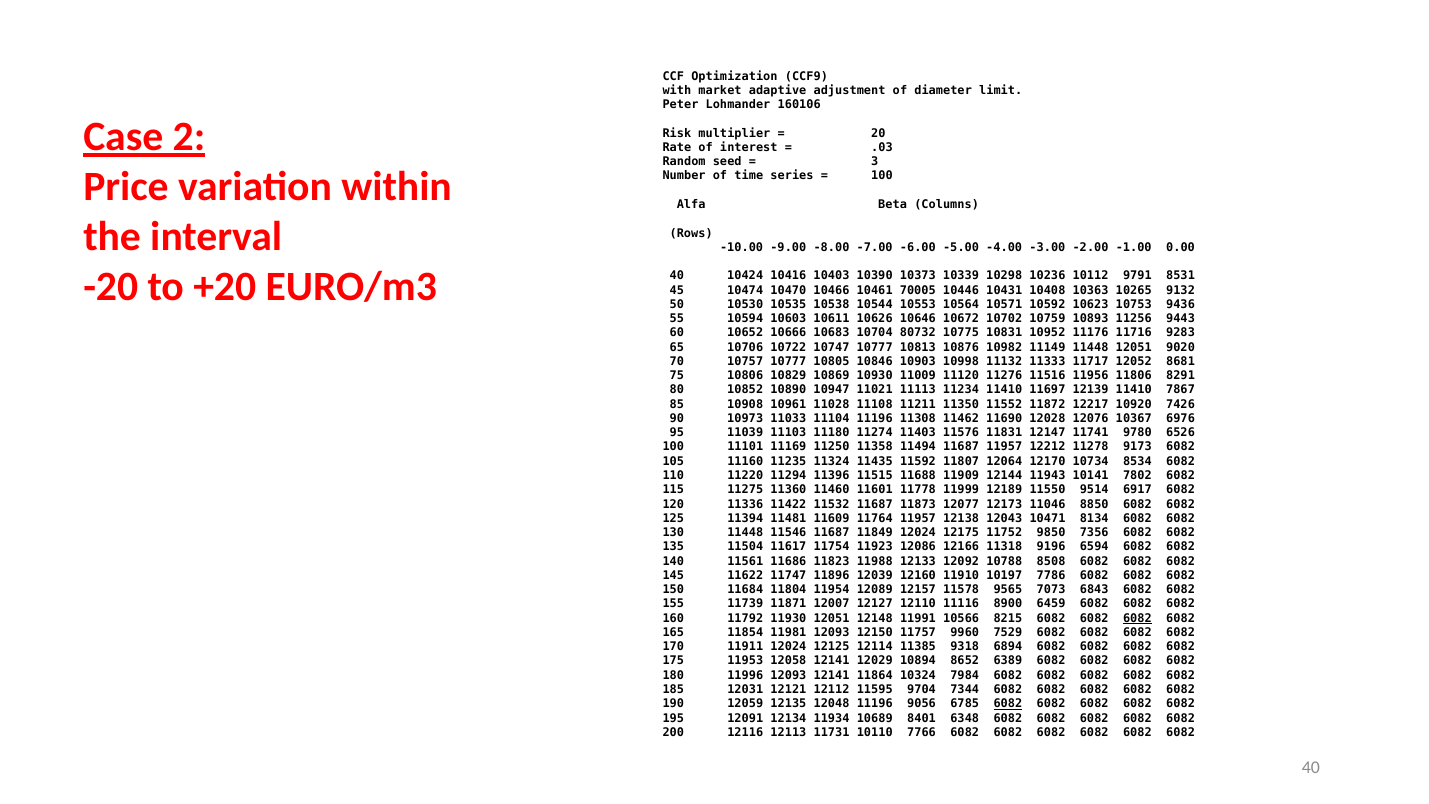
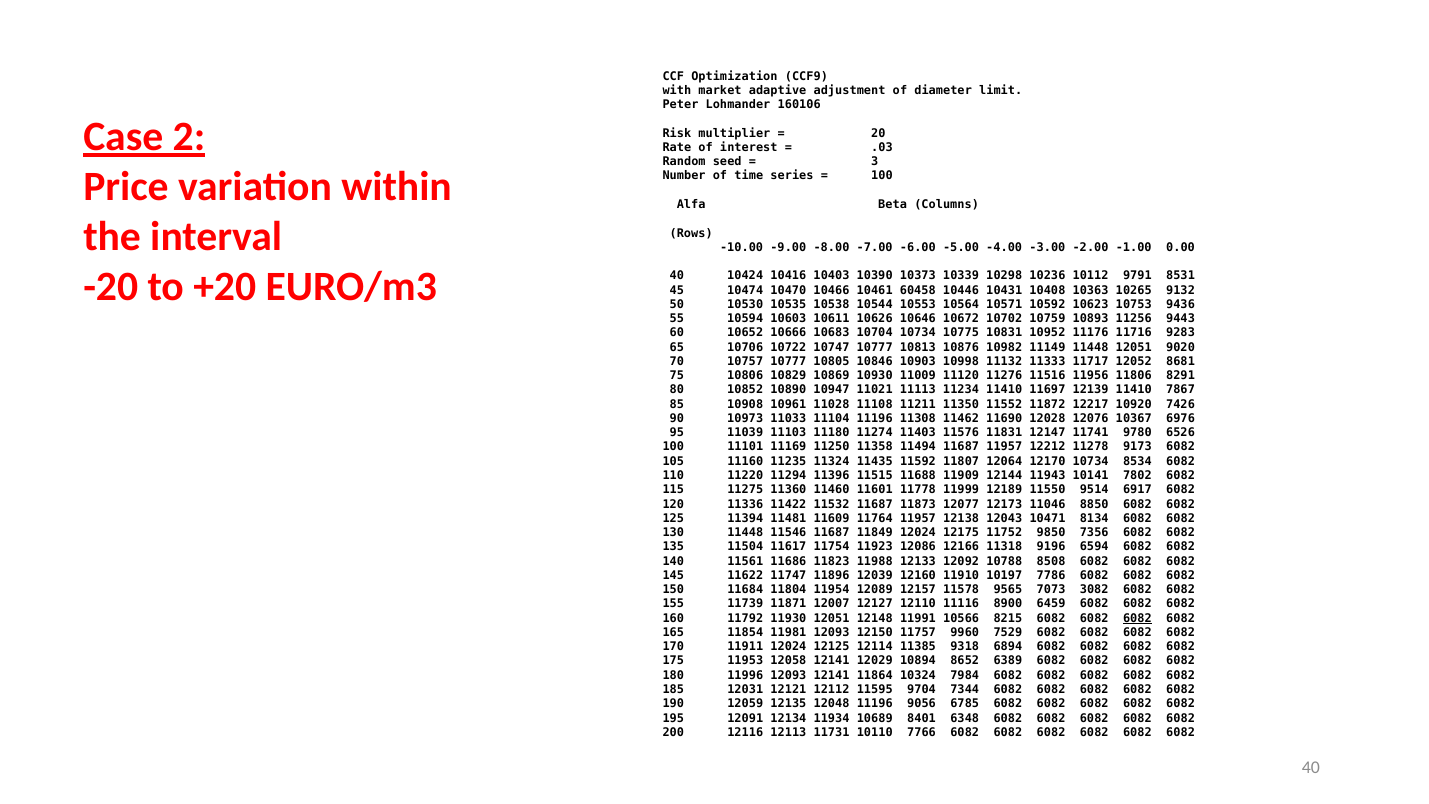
70005: 70005 -> 60458
10704 80732: 80732 -> 10734
6843: 6843 -> 3082
6082 at (1008, 704) underline: present -> none
